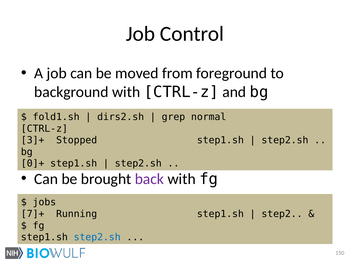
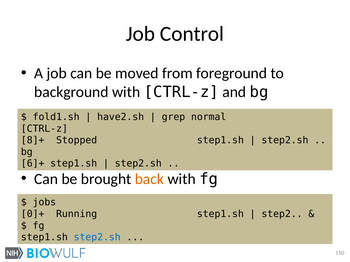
dirs2.sh: dirs2.sh -> have2.sh
3]+: 3]+ -> 8]+
0]+: 0]+ -> 6]+
back colour: purple -> orange
7]+: 7]+ -> 0]+
